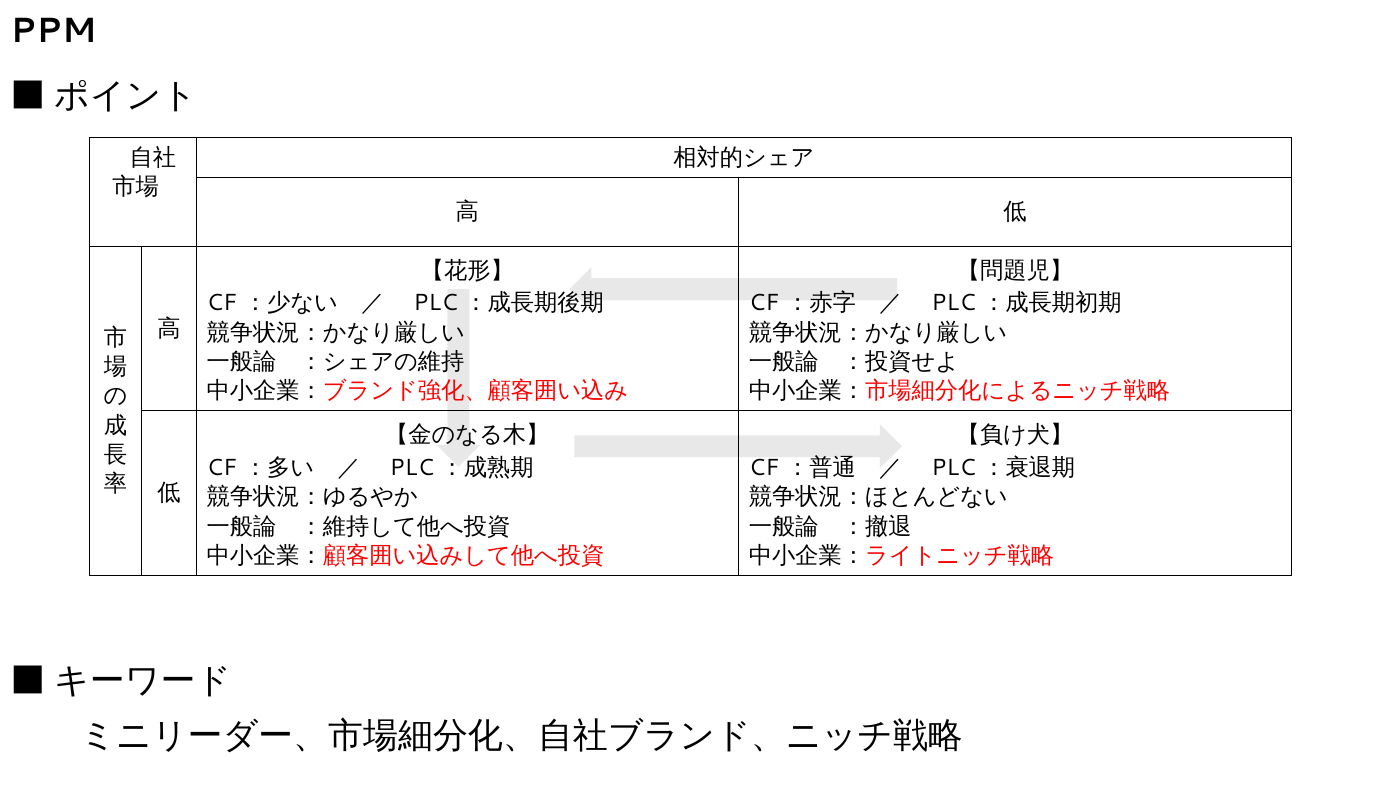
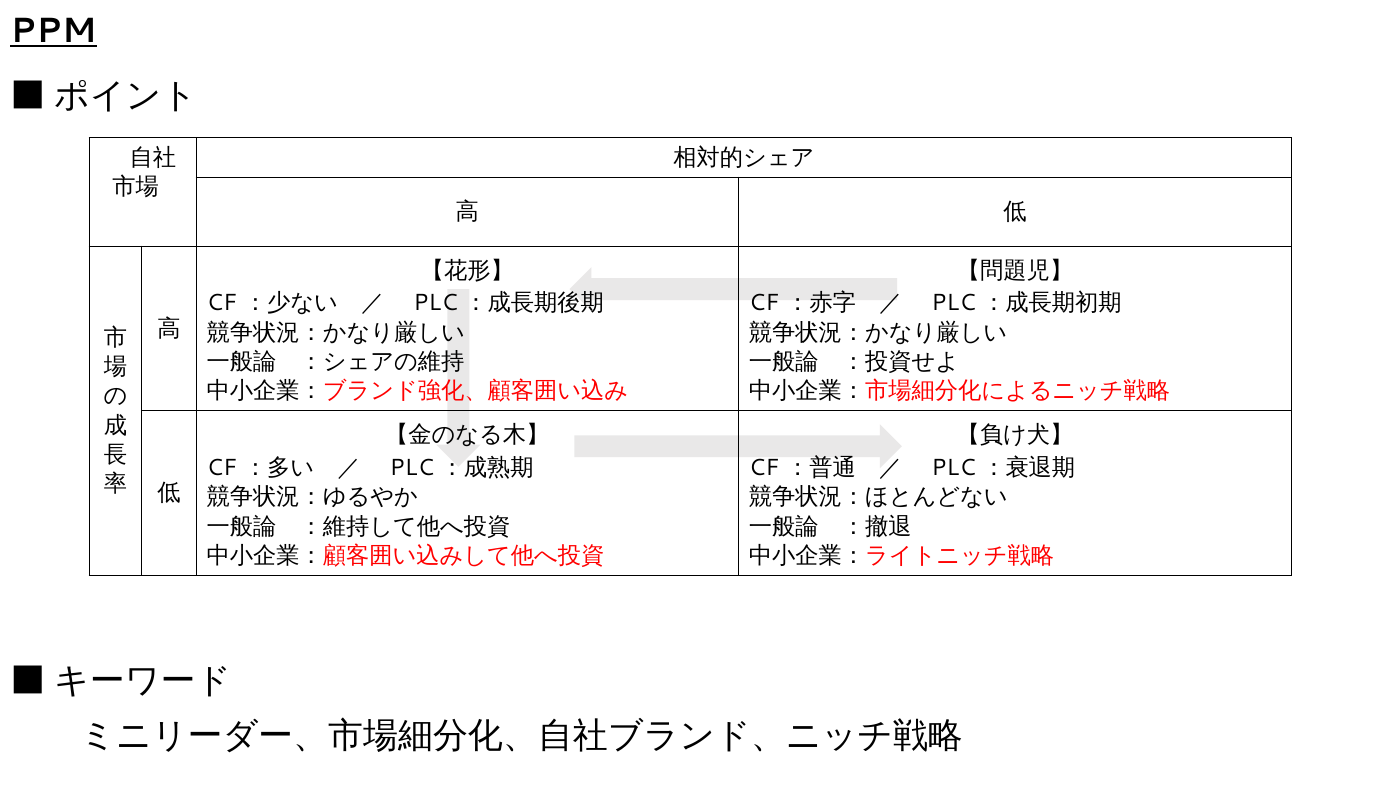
PPM underline: none -> present
